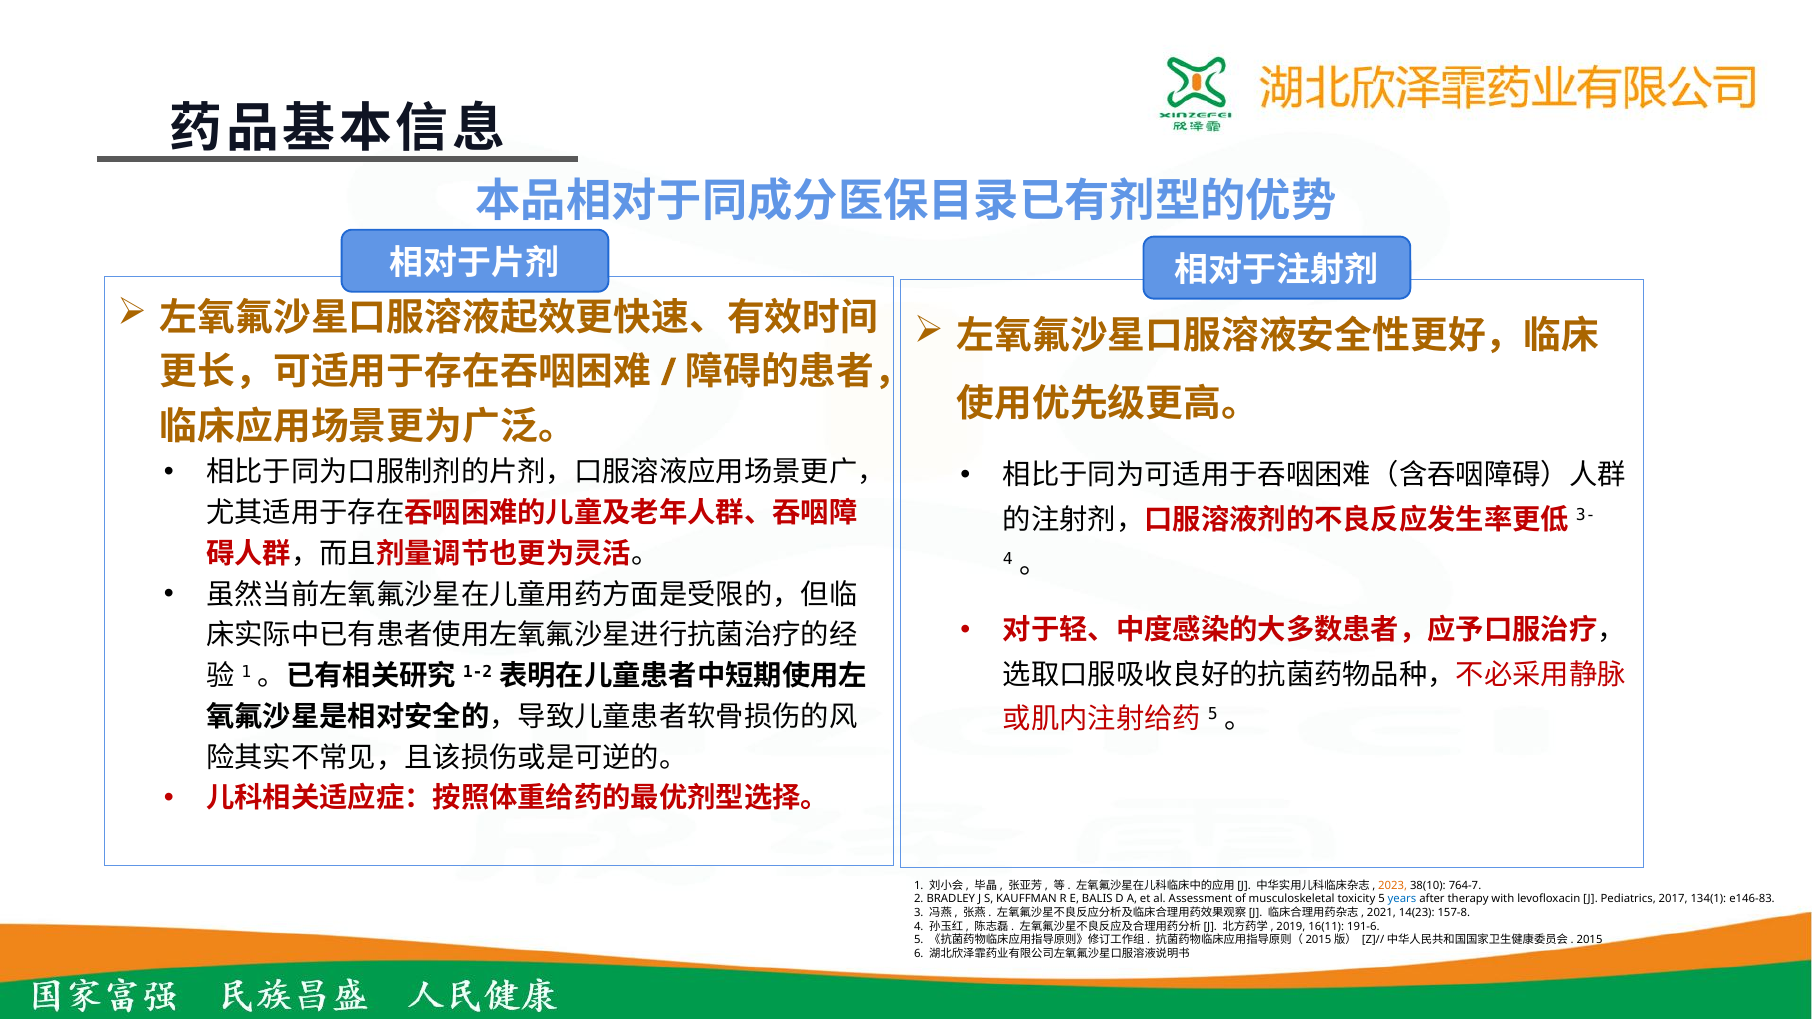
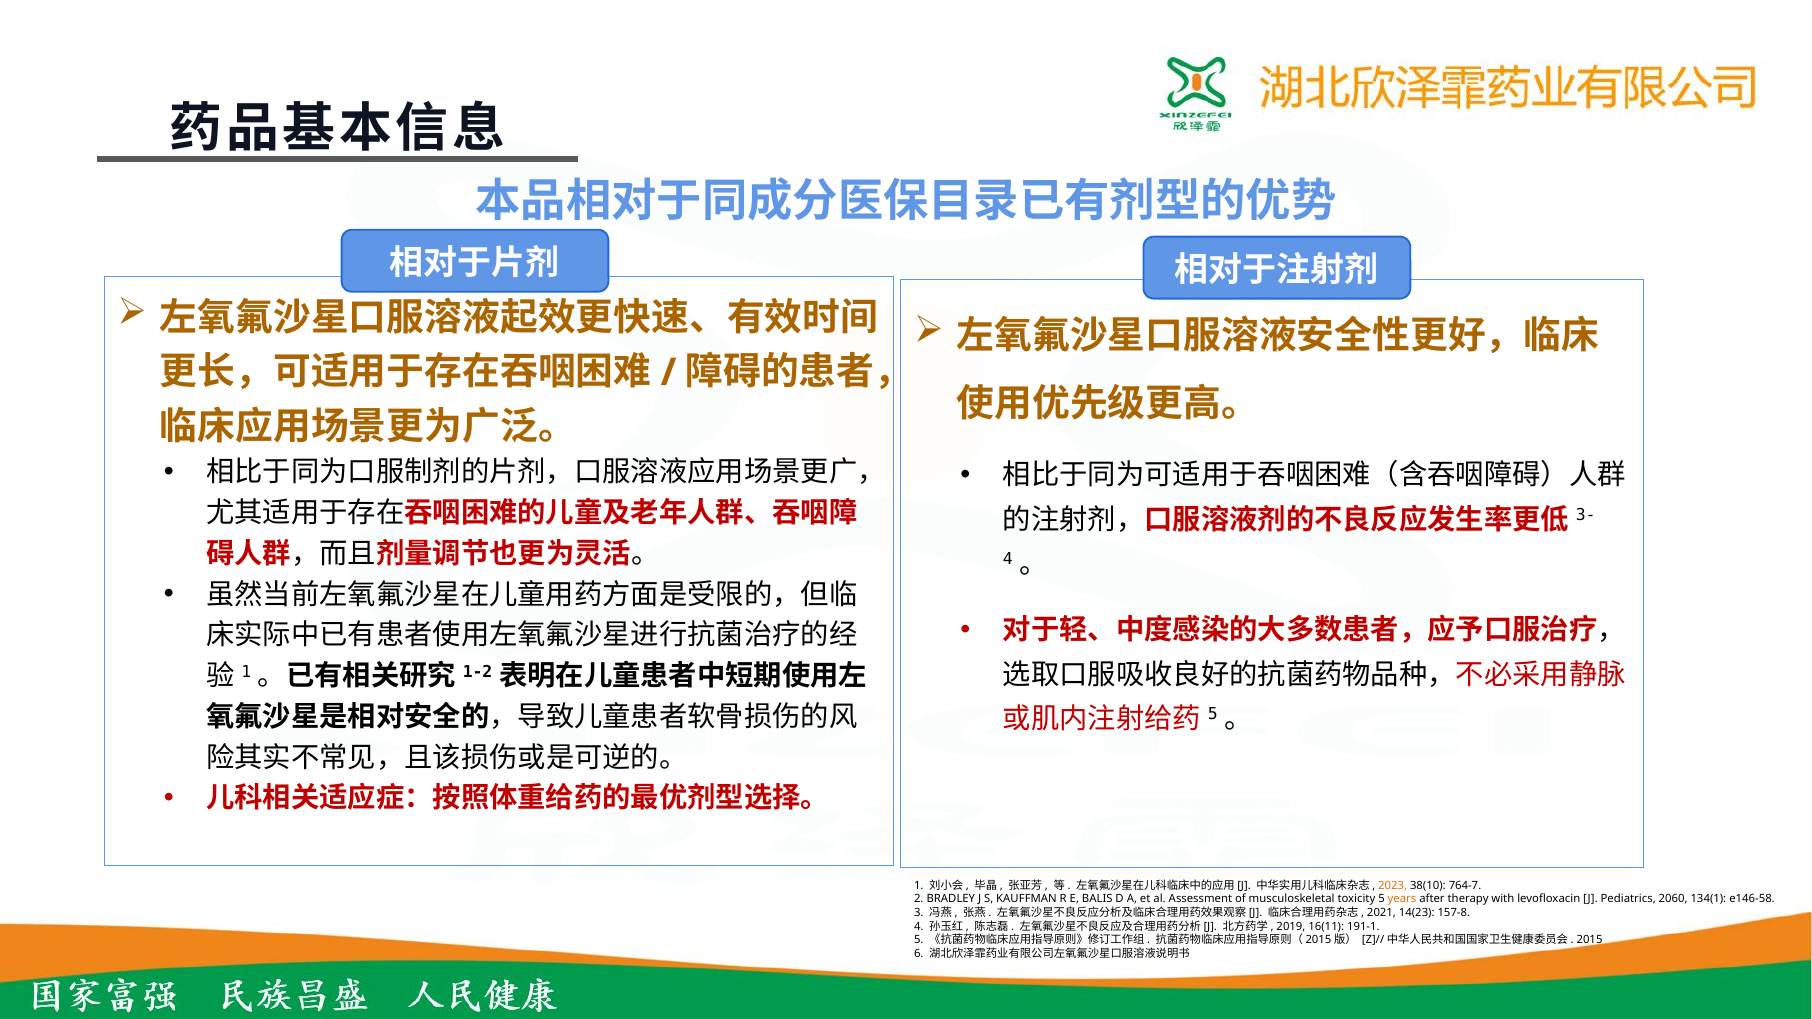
years colour: blue -> orange
2017: 2017 -> 2060
e146-83: e146-83 -> e146-58
191-6: 191-6 -> 191-1
